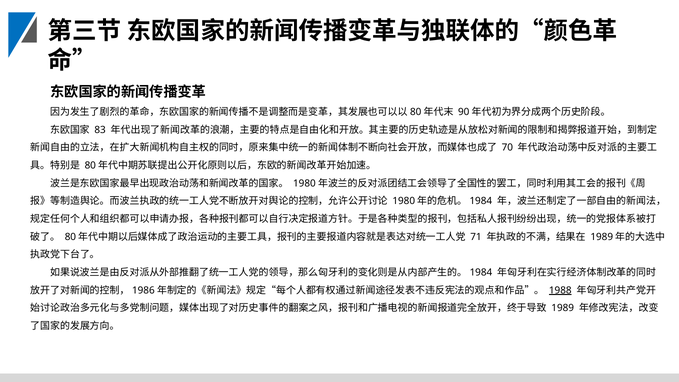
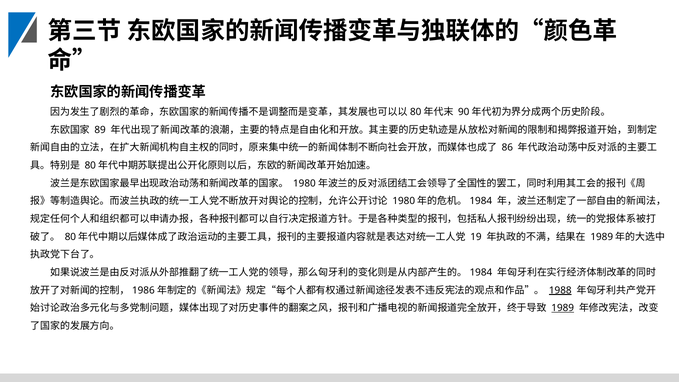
83: 83 -> 89
70: 70 -> 86
71: 71 -> 19
1989 underline: none -> present
